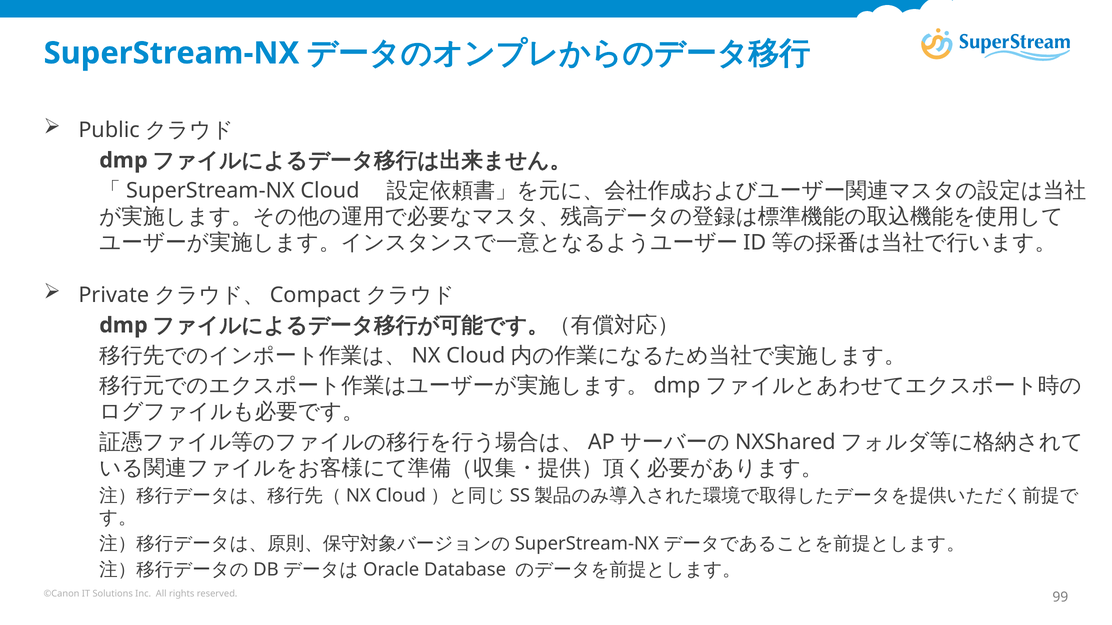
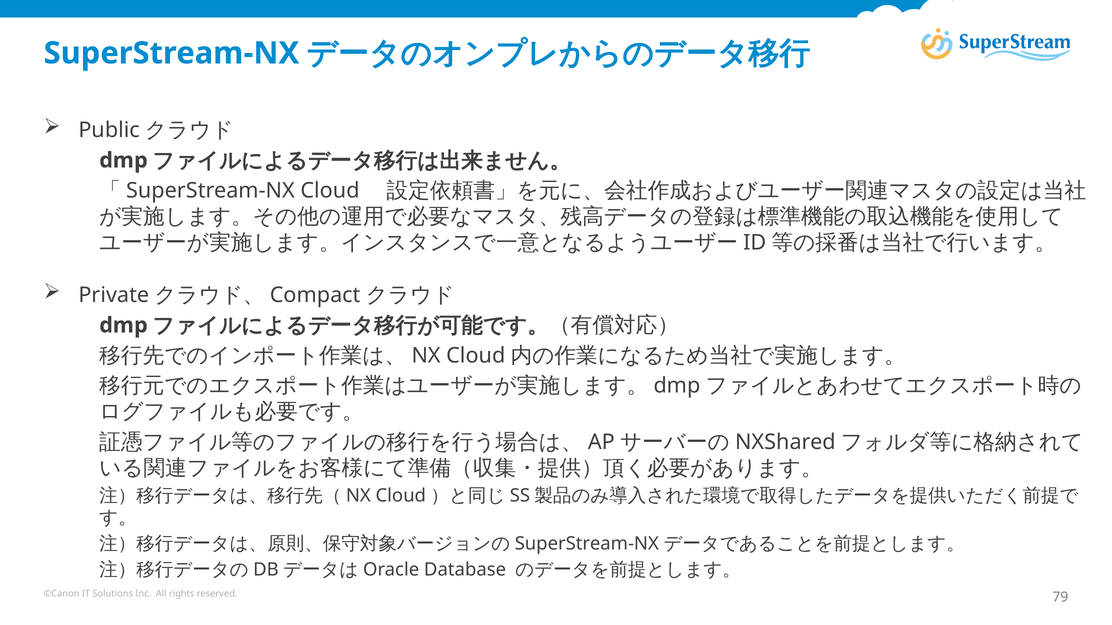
99: 99 -> 79
